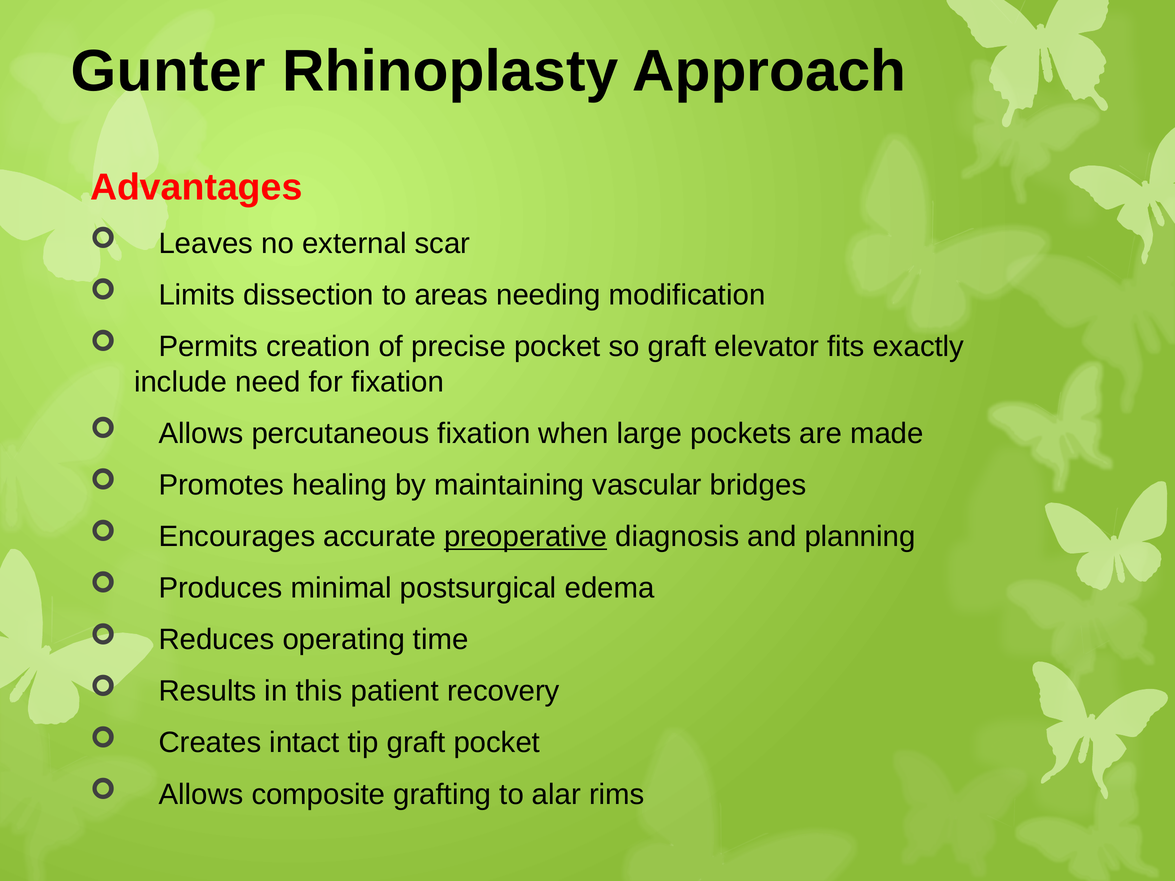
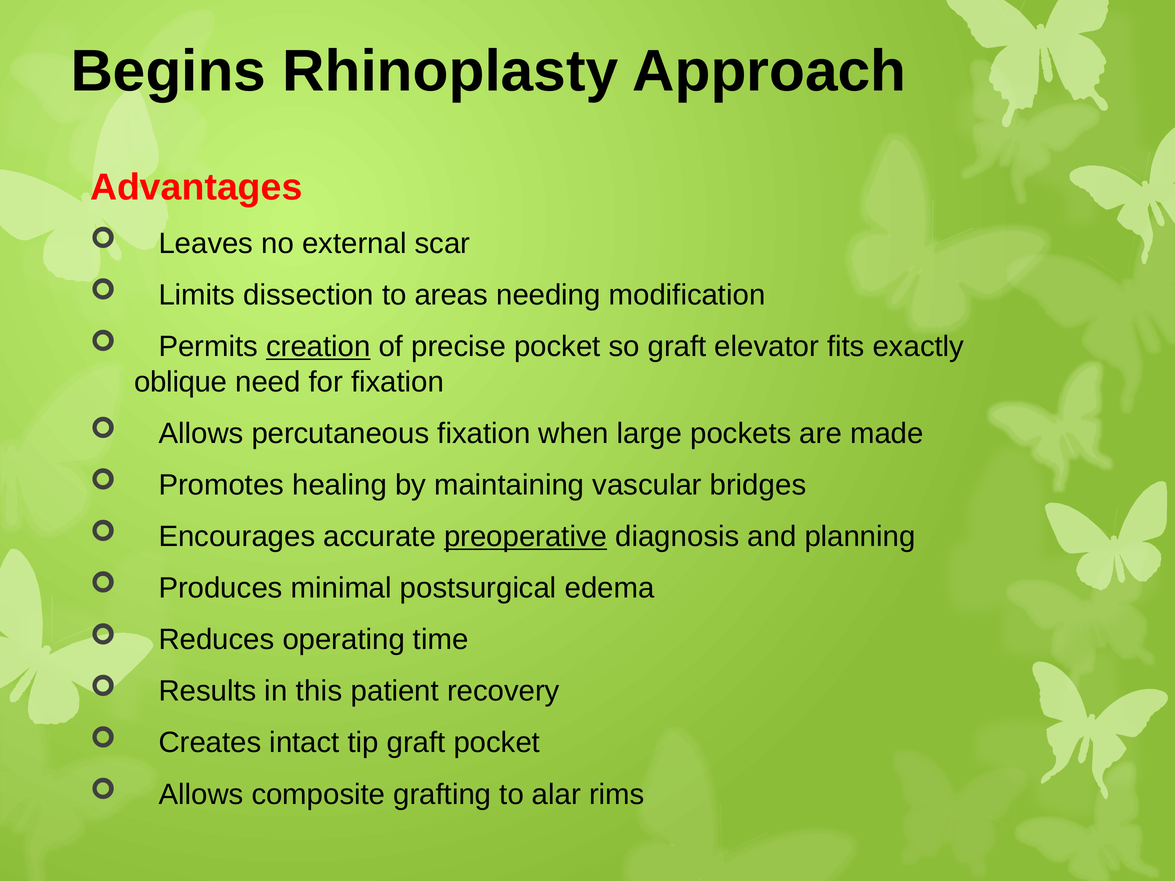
Gunter: Gunter -> Begins
creation underline: none -> present
include: include -> oblique
